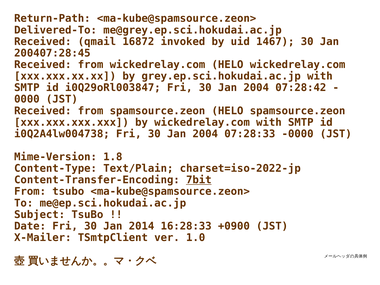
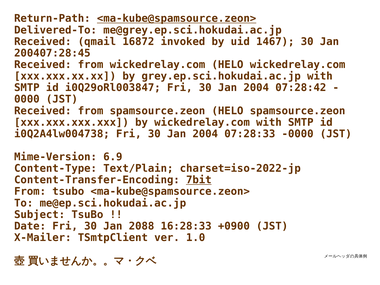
<ma-kube@spamsource.zeon> at (177, 18) underline: none -> present
1.8: 1.8 -> 6.9
2014: 2014 -> 2088
